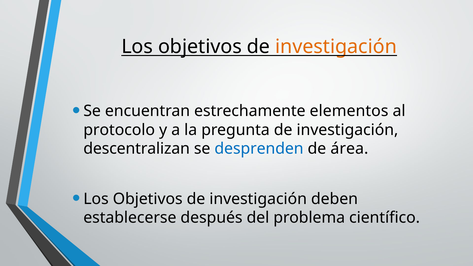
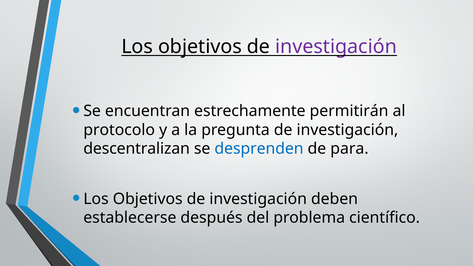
investigación at (336, 47) colour: orange -> purple
elementos: elementos -> permitirán
área: área -> para
